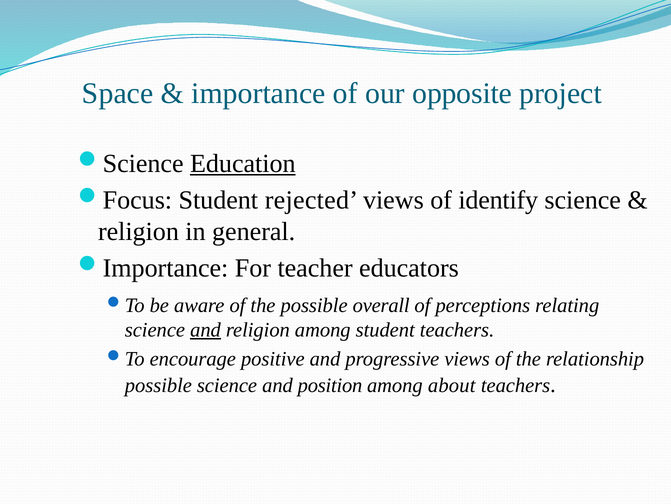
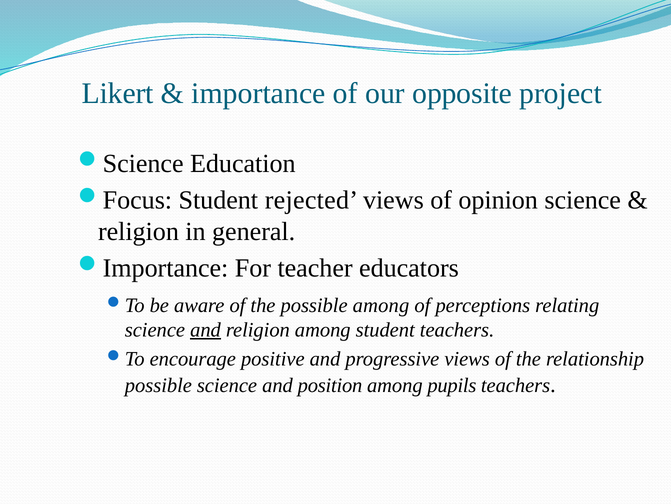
Space: Space -> Likert
Education underline: present -> none
identify: identify -> opinion
possible overall: overall -> among
about: about -> pupils
